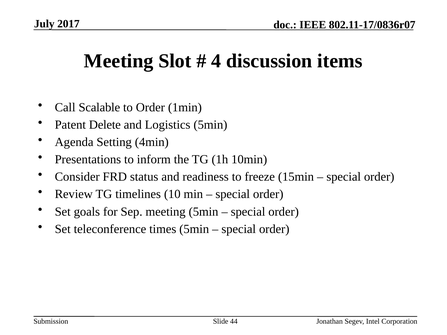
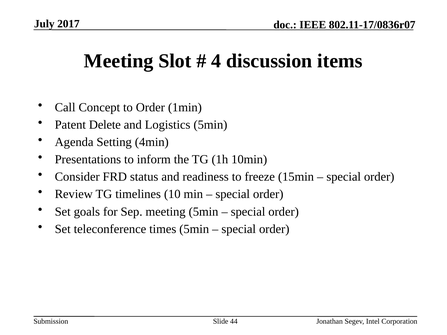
Scalable: Scalable -> Concept
